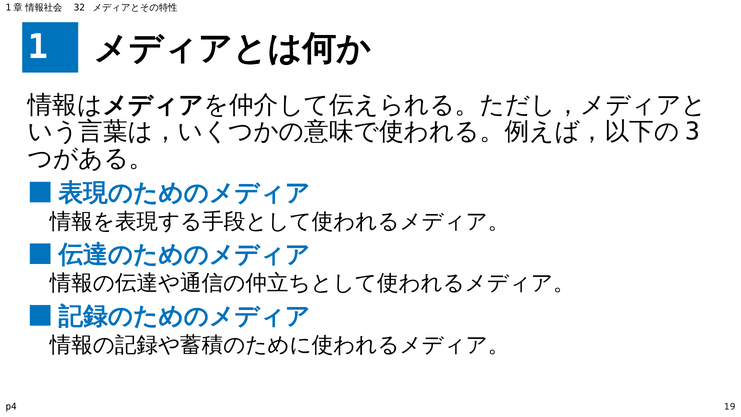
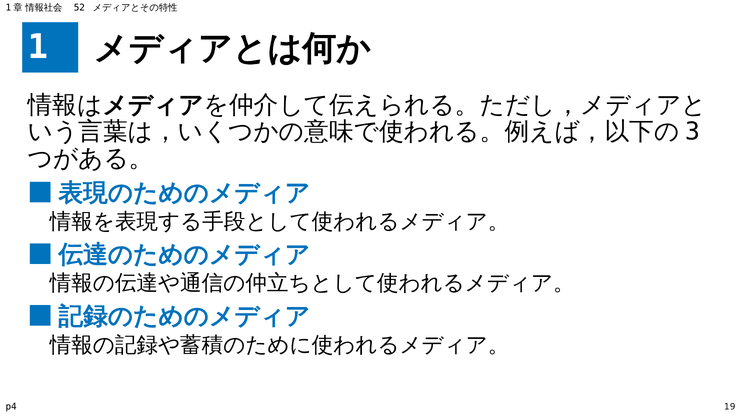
32: 32 -> 52
